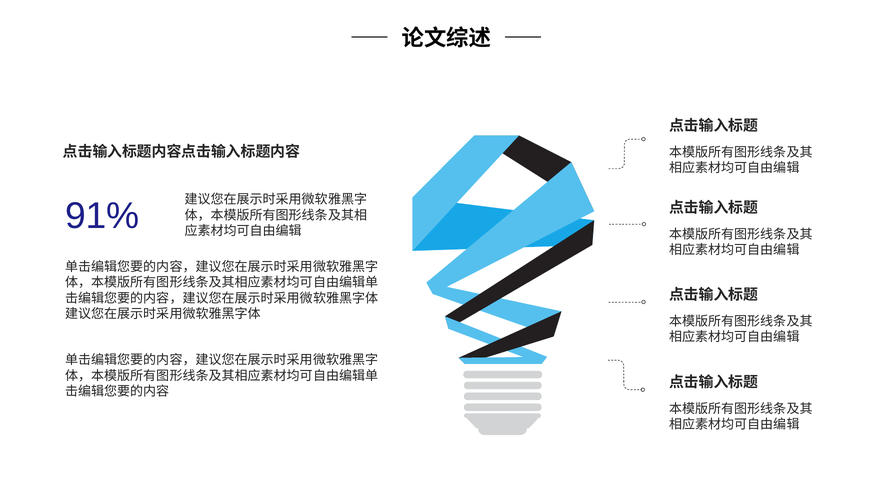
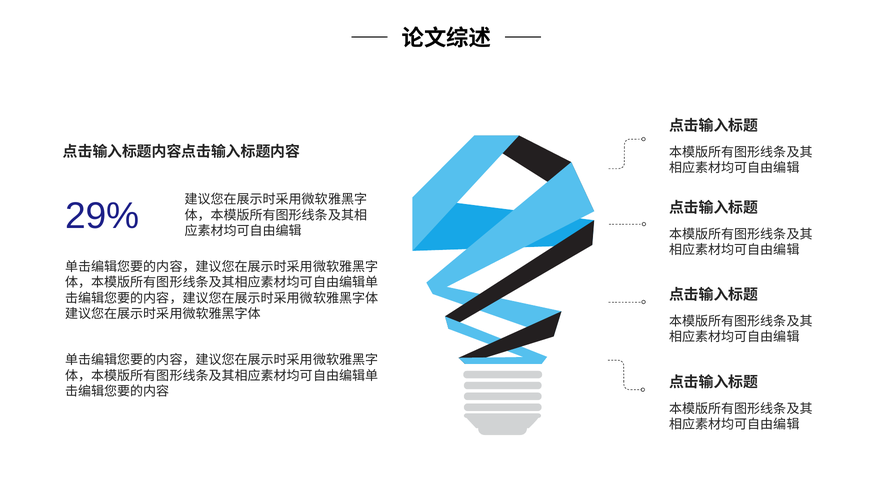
91%: 91% -> 29%
